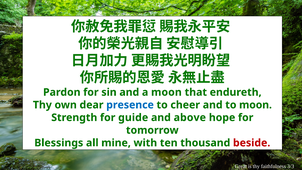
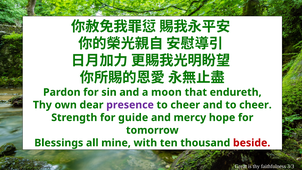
presence colour: blue -> purple
and to moon: moon -> cheer
above: above -> mercy
